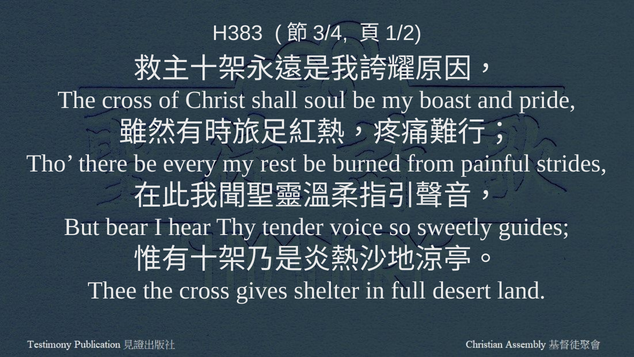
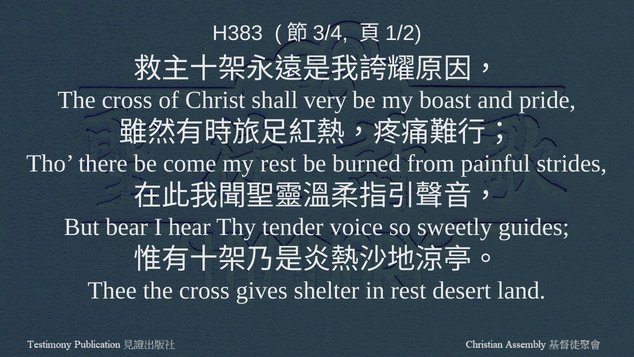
soul: soul -> very
every: every -> come
in full: full -> rest
